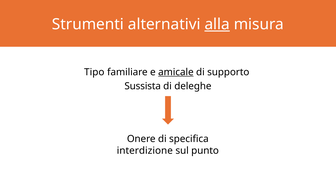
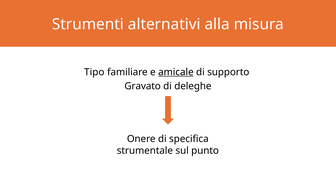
alla underline: present -> none
Sussista: Sussista -> Gravato
interdizione: interdizione -> strumentale
